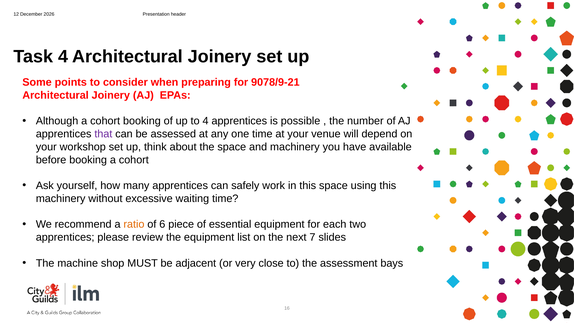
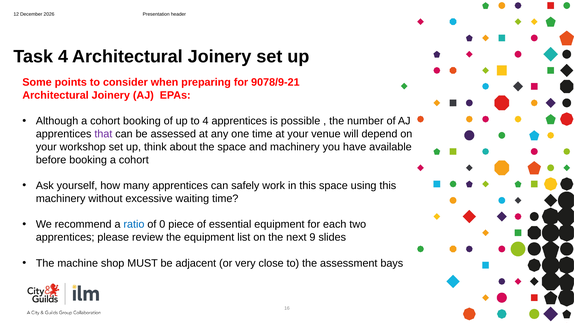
ratio colour: orange -> blue
6: 6 -> 0
7: 7 -> 9
